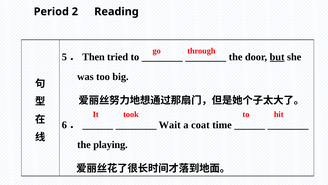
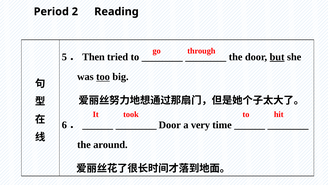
too underline: none -> present
Wait at (170, 125): Wait -> Door
coat: coat -> very
playing: playing -> around
